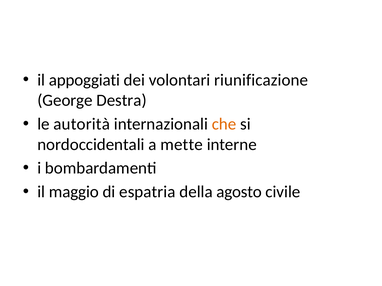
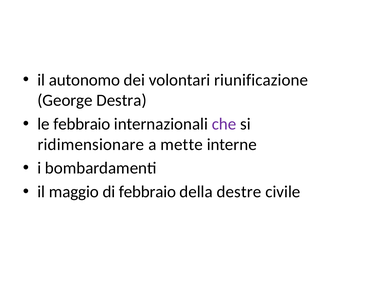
appoggiati: appoggiati -> autonomo
le autorità: autorità -> febbraio
che colour: orange -> purple
nordoccidentali: nordoccidentali -> ridimensionare
di espatria: espatria -> febbraio
agosto: agosto -> destre
